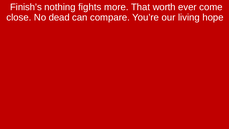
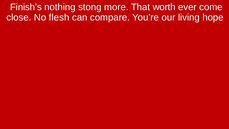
fights: fights -> stong
dead: dead -> flesh
